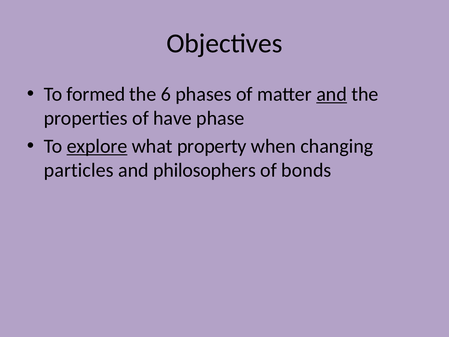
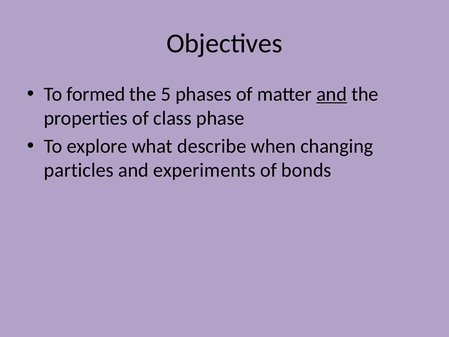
6: 6 -> 5
have: have -> class
explore underline: present -> none
property: property -> describe
philosophers: philosophers -> experiments
